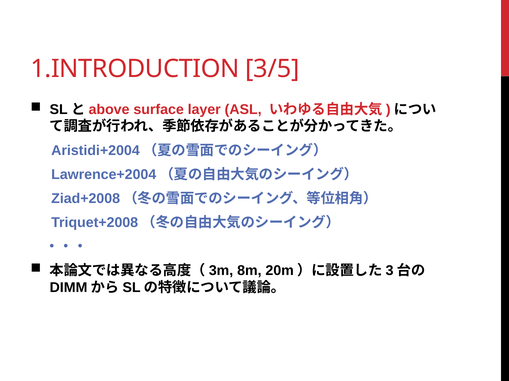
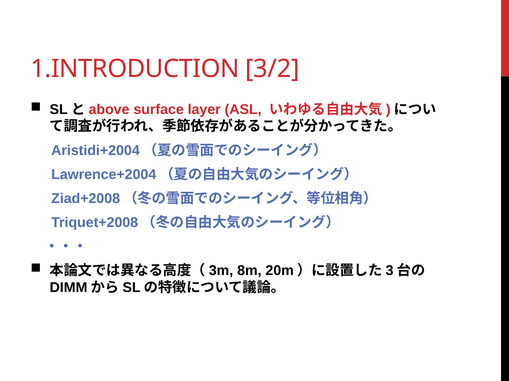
3/5: 3/5 -> 3/2
